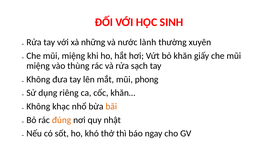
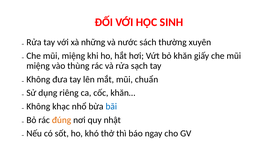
lành: lành -> sách
phong: phong -> chuẩn
bãi colour: orange -> blue
